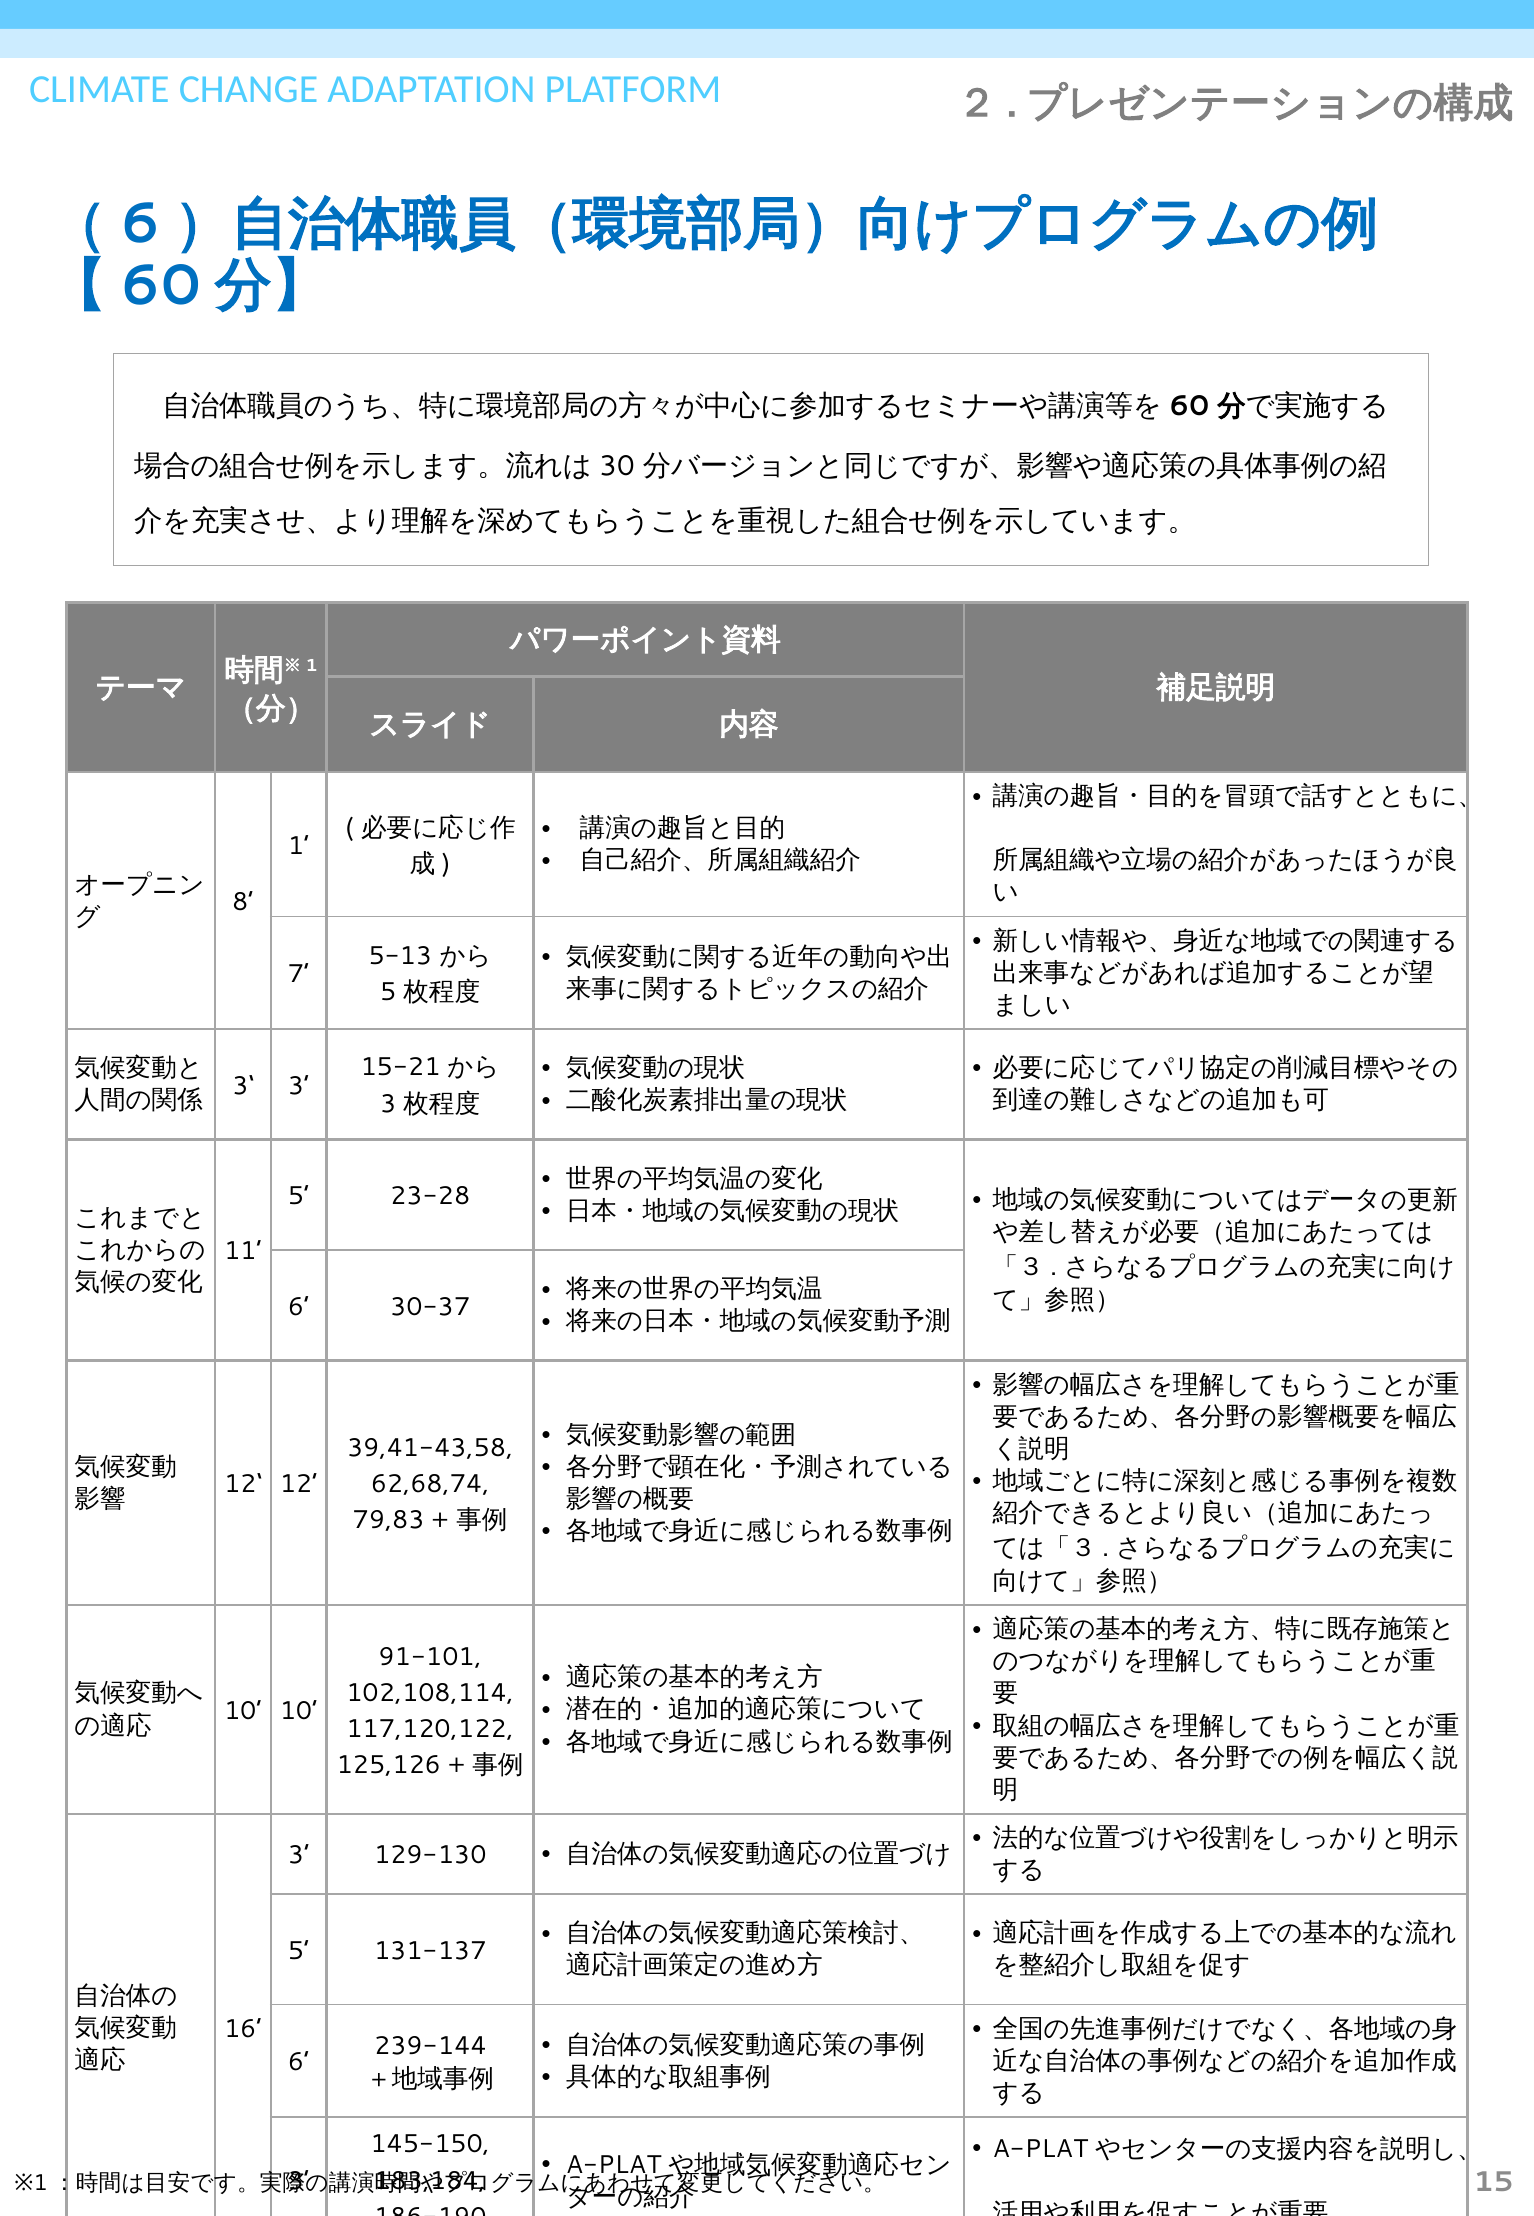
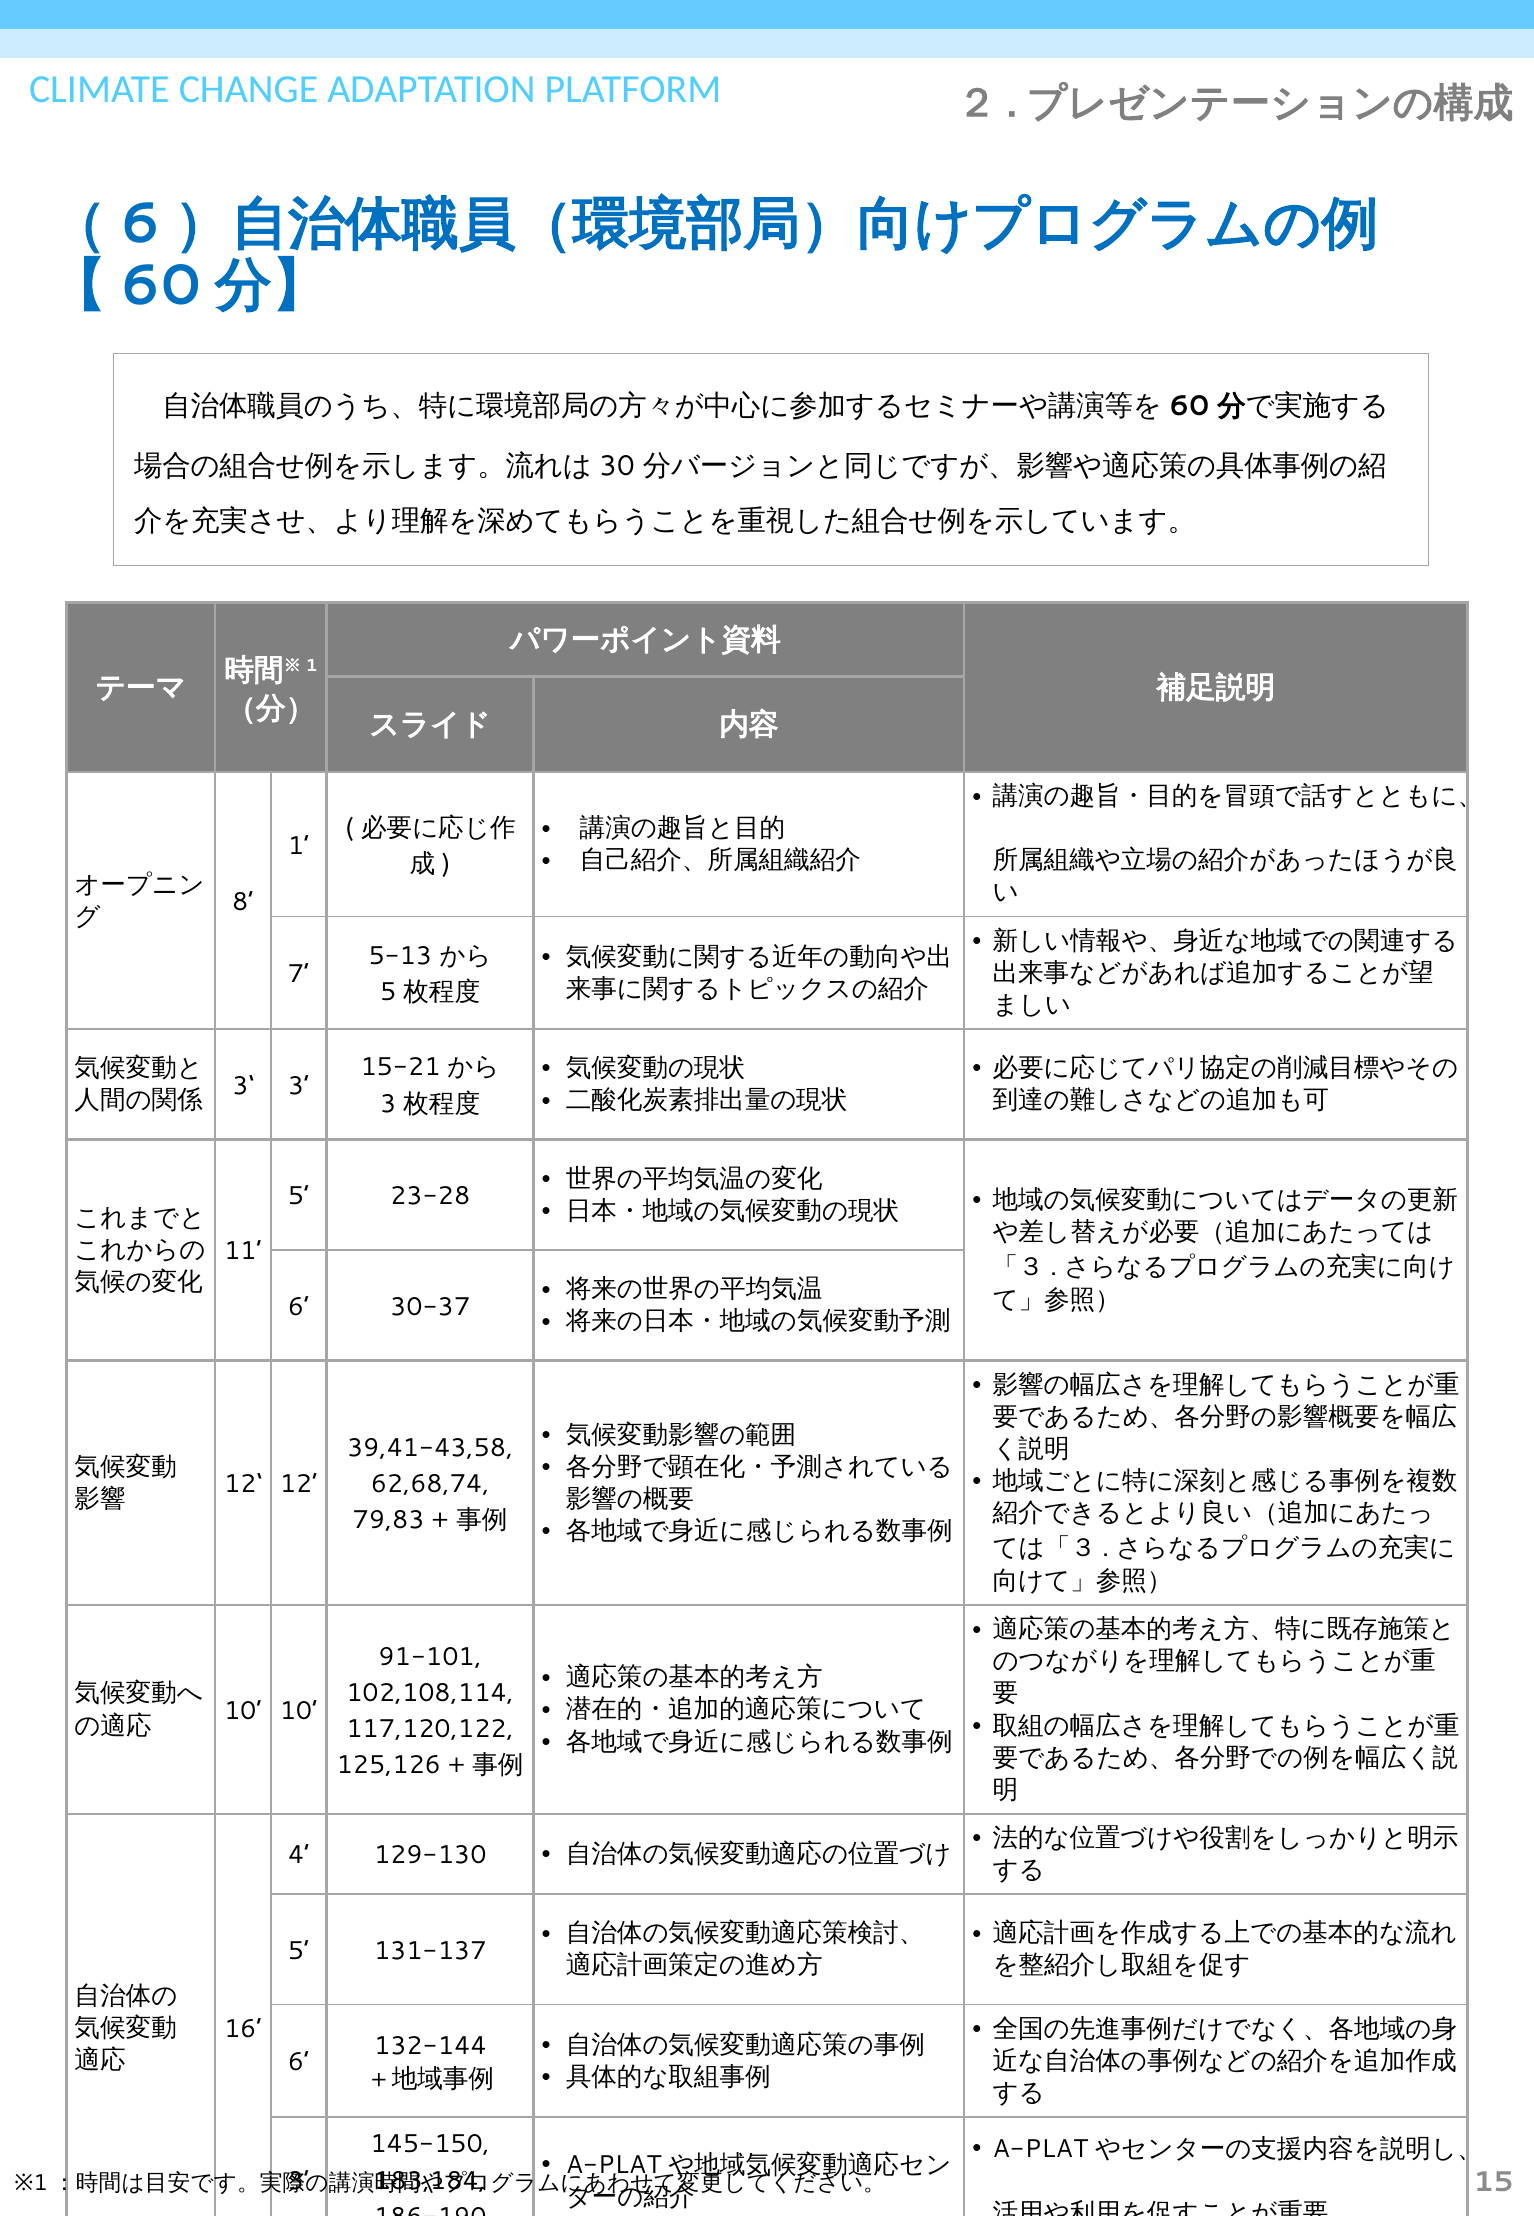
3 at (299, 1855): 3 -> 4
239-144: 239-144 -> 132-144
